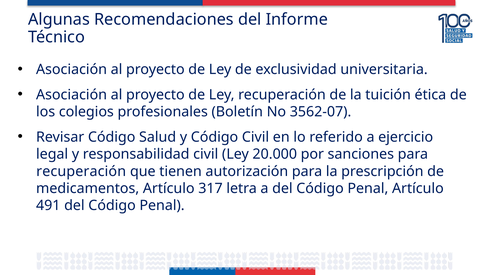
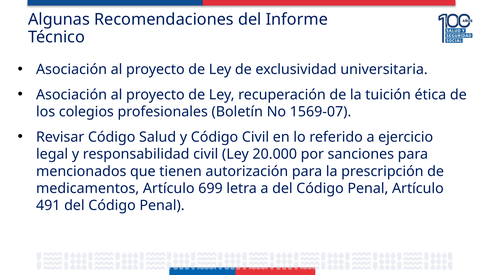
3562-07: 3562-07 -> 1569-07
recuperación at (81, 171): recuperación -> mencionados
317: 317 -> 699
